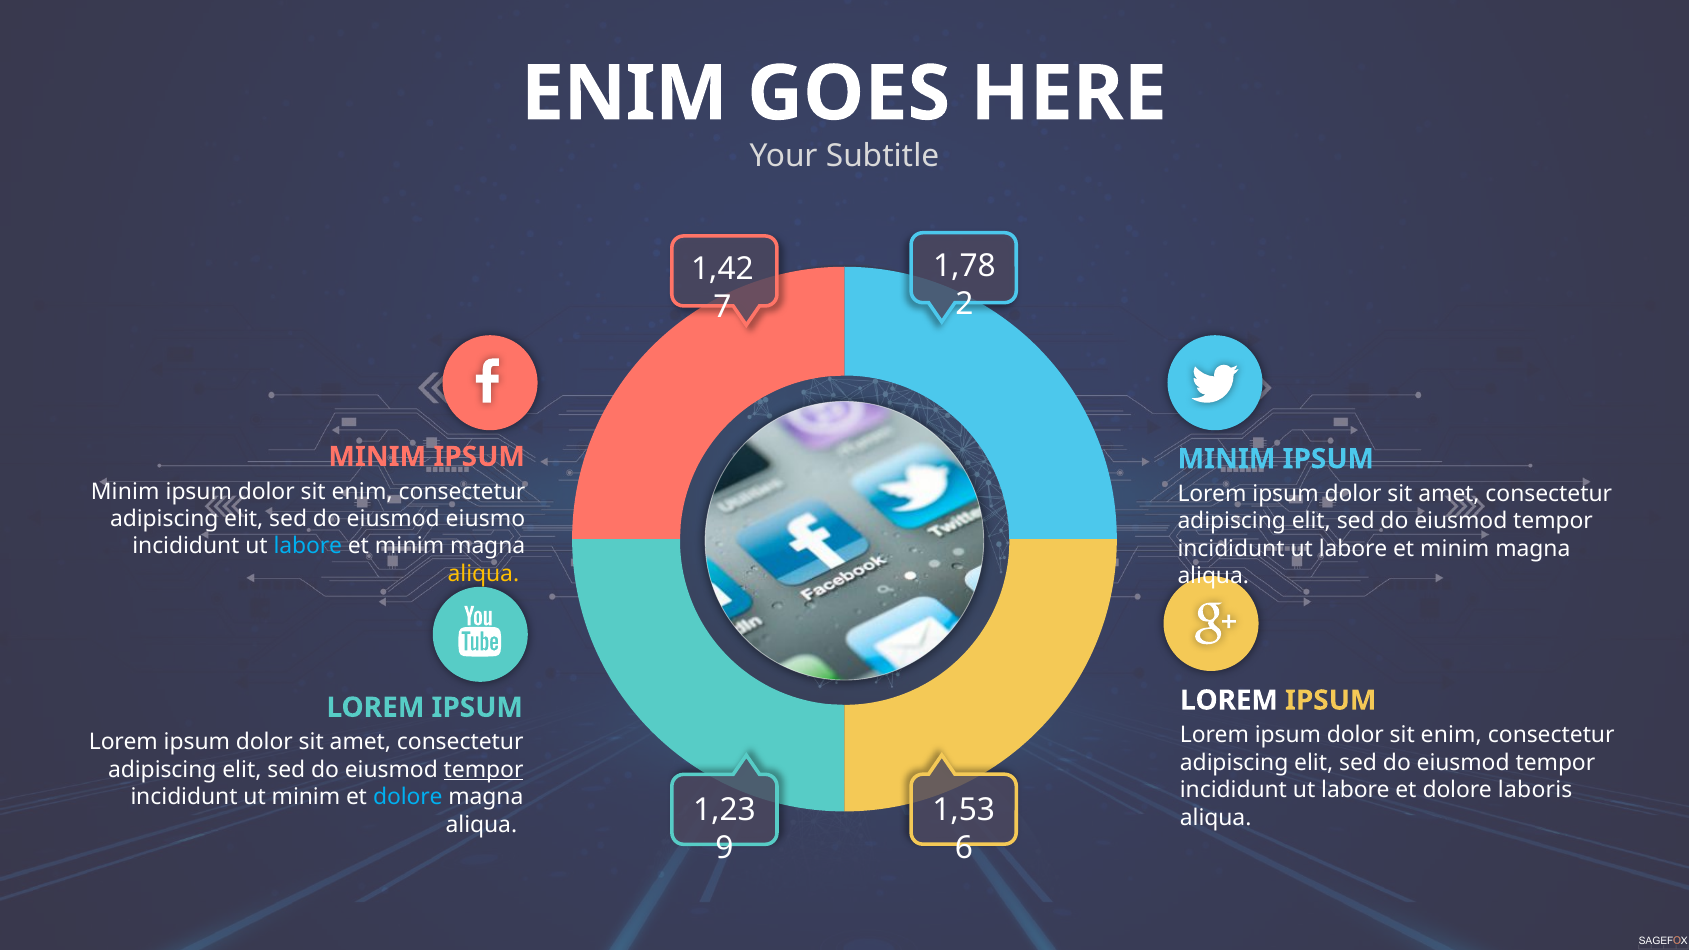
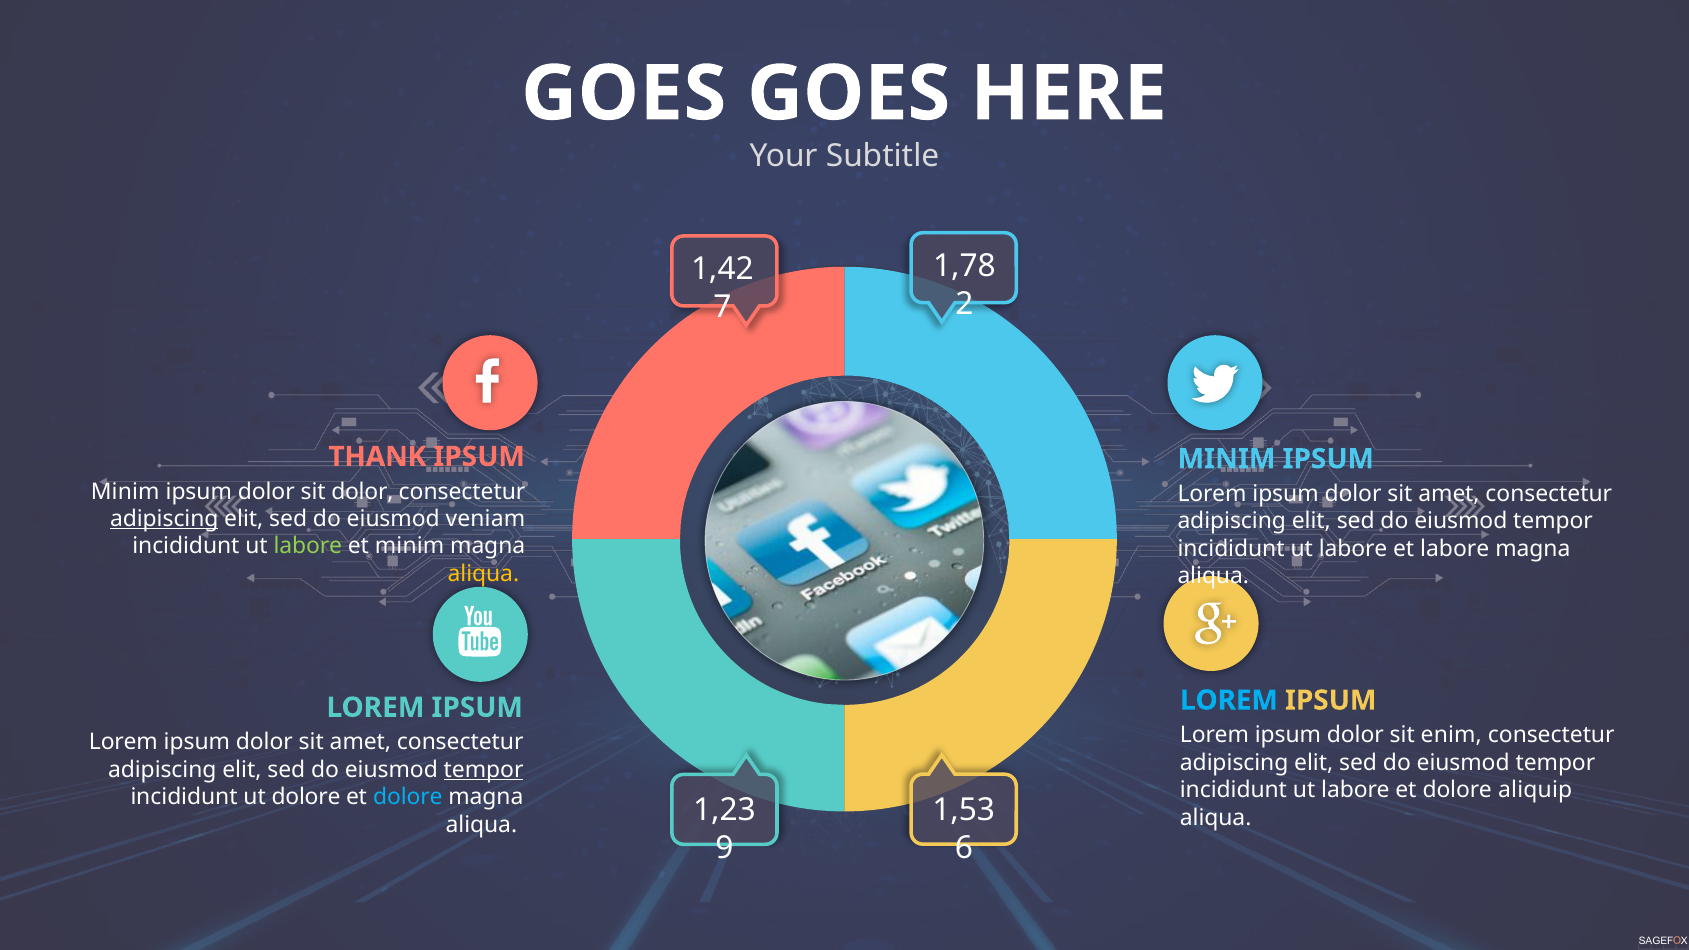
ENIM at (624, 94): ENIM -> GOES
MINIM at (377, 457): MINIM -> THANK
enim at (362, 492): enim -> dolor
adipiscing at (164, 519) underline: none -> present
eiusmo: eiusmo -> veniam
labore at (308, 546) colour: light blue -> light green
minim at (1455, 549): minim -> labore
LOREM at (1229, 700) colour: white -> light blue
laboris: laboris -> aliquip
ut minim: minim -> dolore
